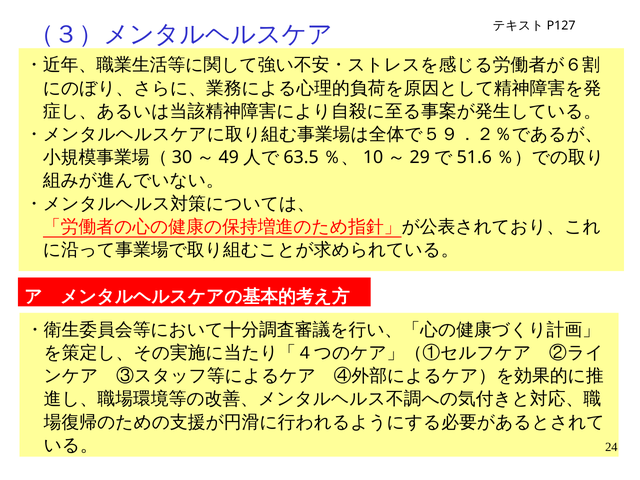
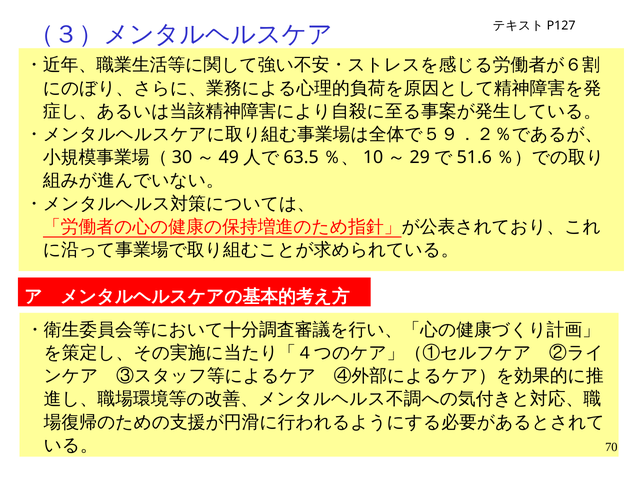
24: 24 -> 70
